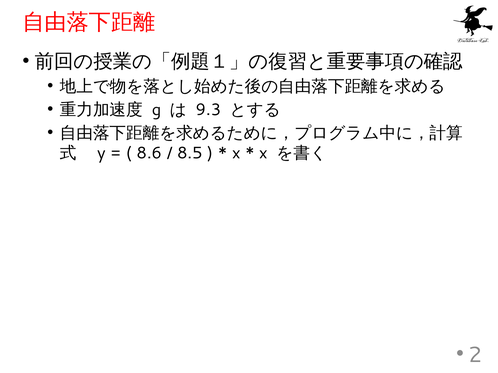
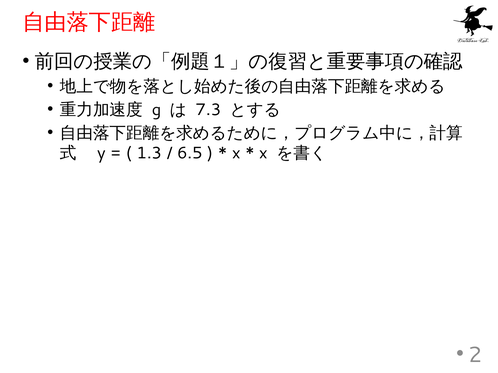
9.3: 9.3 -> 7.3
8.6: 8.6 -> 1.3
8.5: 8.5 -> 6.5
